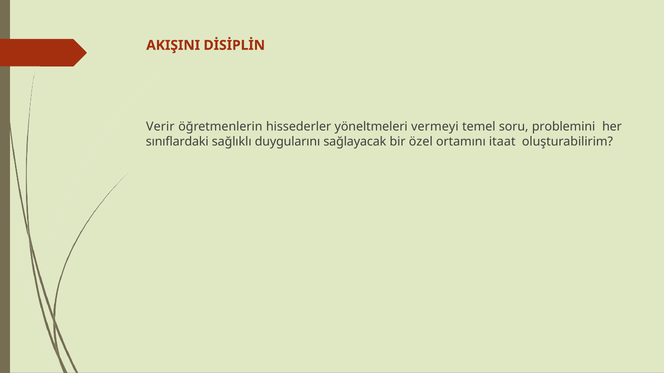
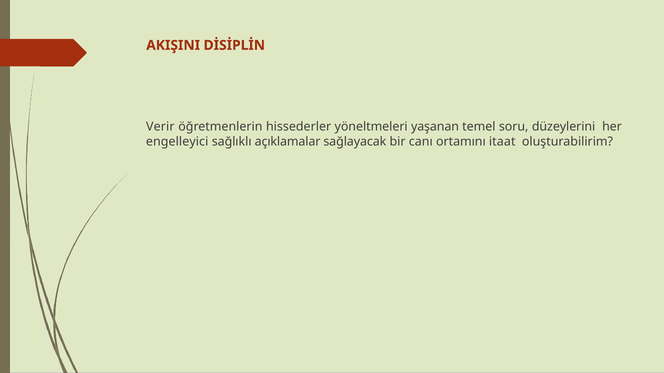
vermeyi: vermeyi -> yaşanan
problemini: problemini -> düzeylerini
sınıflardaki: sınıflardaki -> engelleyici
duygularını: duygularını -> açıklamalar
özel: özel -> canı
